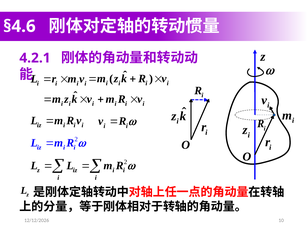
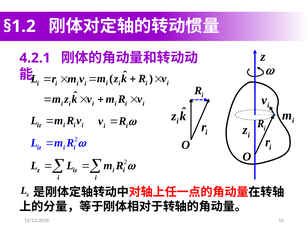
§4.6: §4.6 -> §1.2
